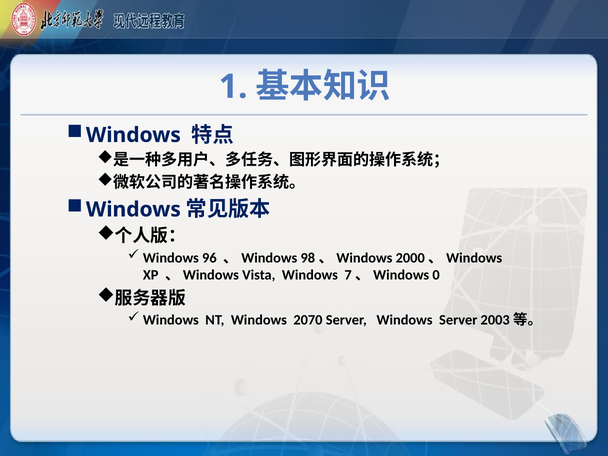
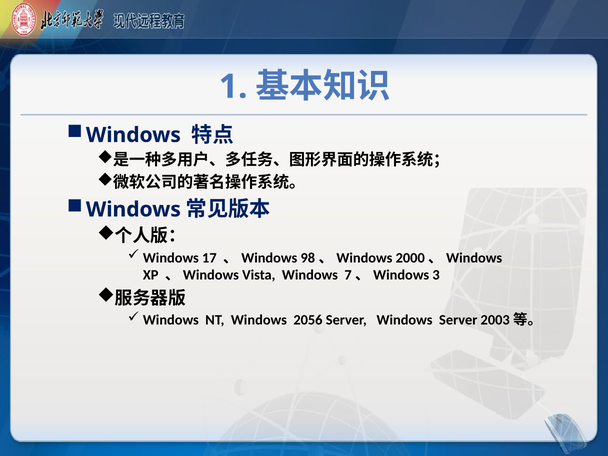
96: 96 -> 17
0: 0 -> 3
2070: 2070 -> 2056
